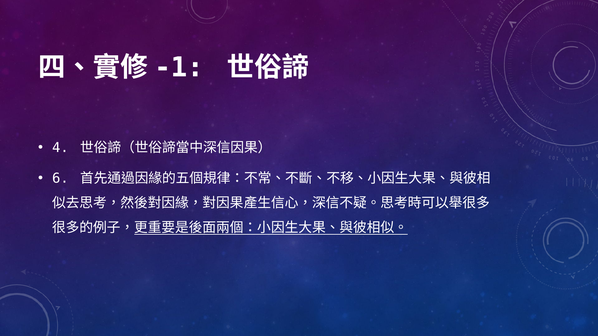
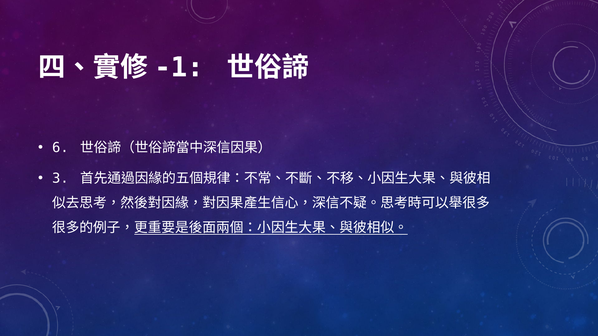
4: 4 -> 6
6: 6 -> 3
